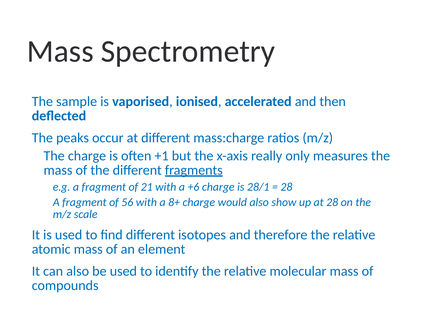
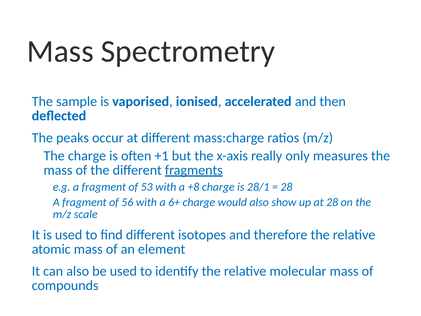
21: 21 -> 53
+6: +6 -> +8
8+: 8+ -> 6+
